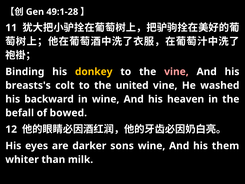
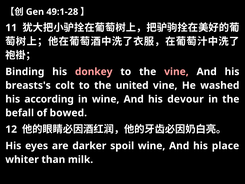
donkey colour: yellow -> pink
backward: backward -> according
heaven: heaven -> devour
sons: sons -> spoil
them: them -> place
